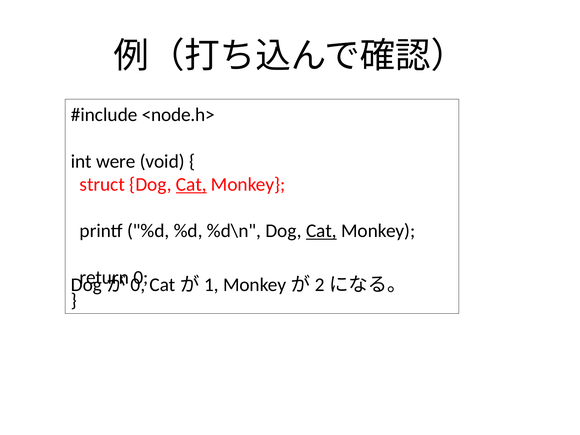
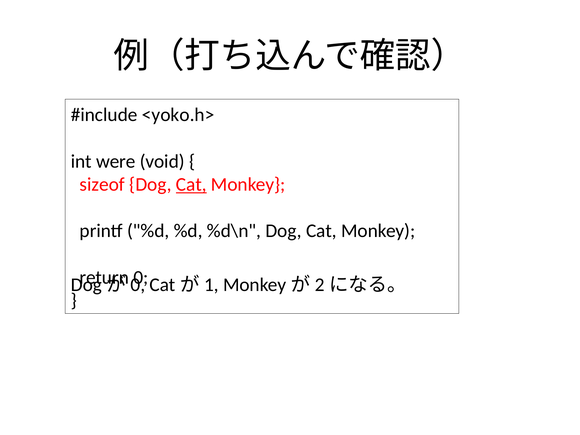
<node.h>: <node.h> -> <yoko.h>
struct: struct -> sizeof
Cat at (321, 231) underline: present -> none
